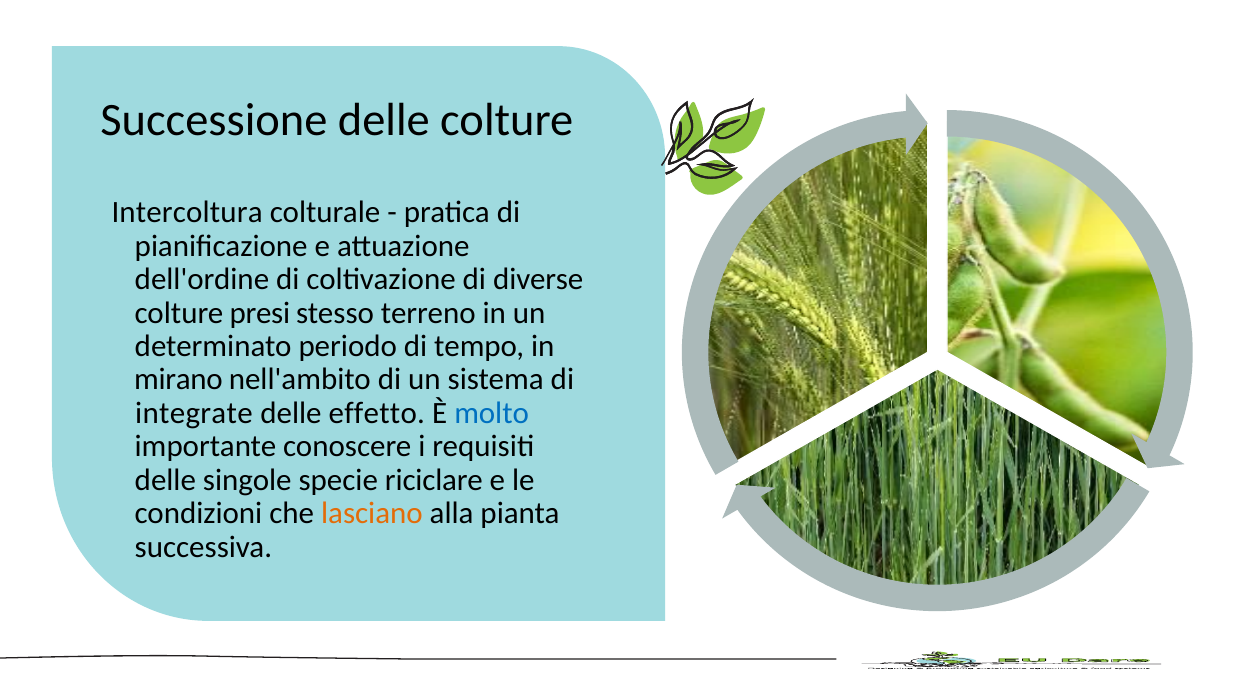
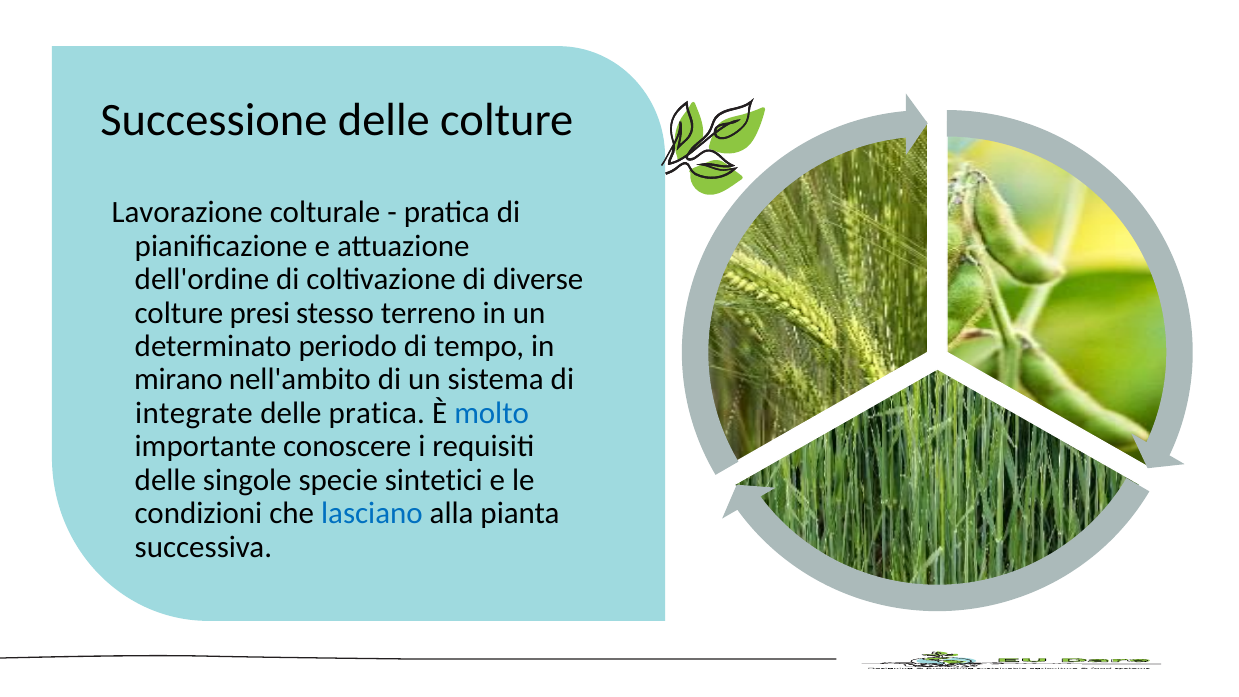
Intercoltura: Intercoltura -> Lavorazione
delle effetto: effetto -> pratica
riciclare: riciclare -> sintetici
lasciano colour: orange -> blue
